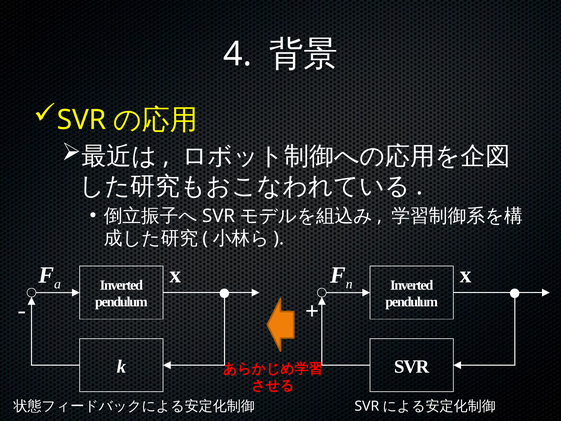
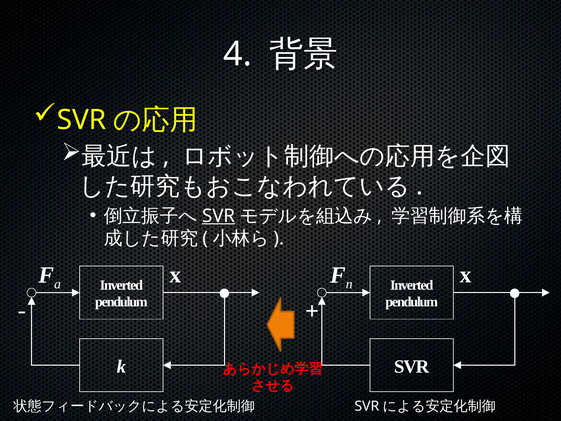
SVR at (219, 216) underline: none -> present
